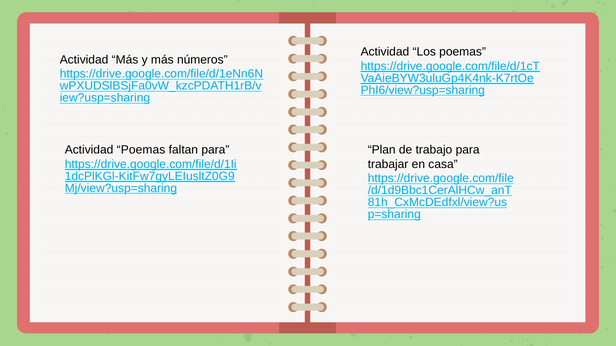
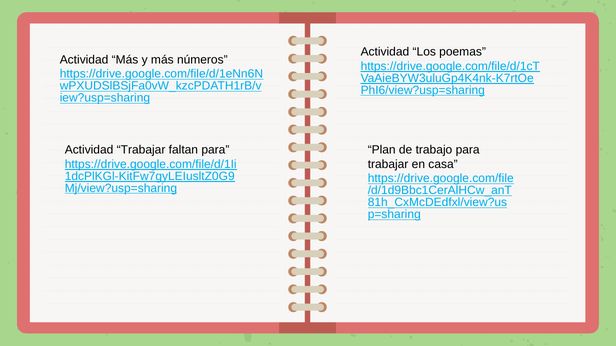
Actividad Poemas: Poemas -> Trabajar
